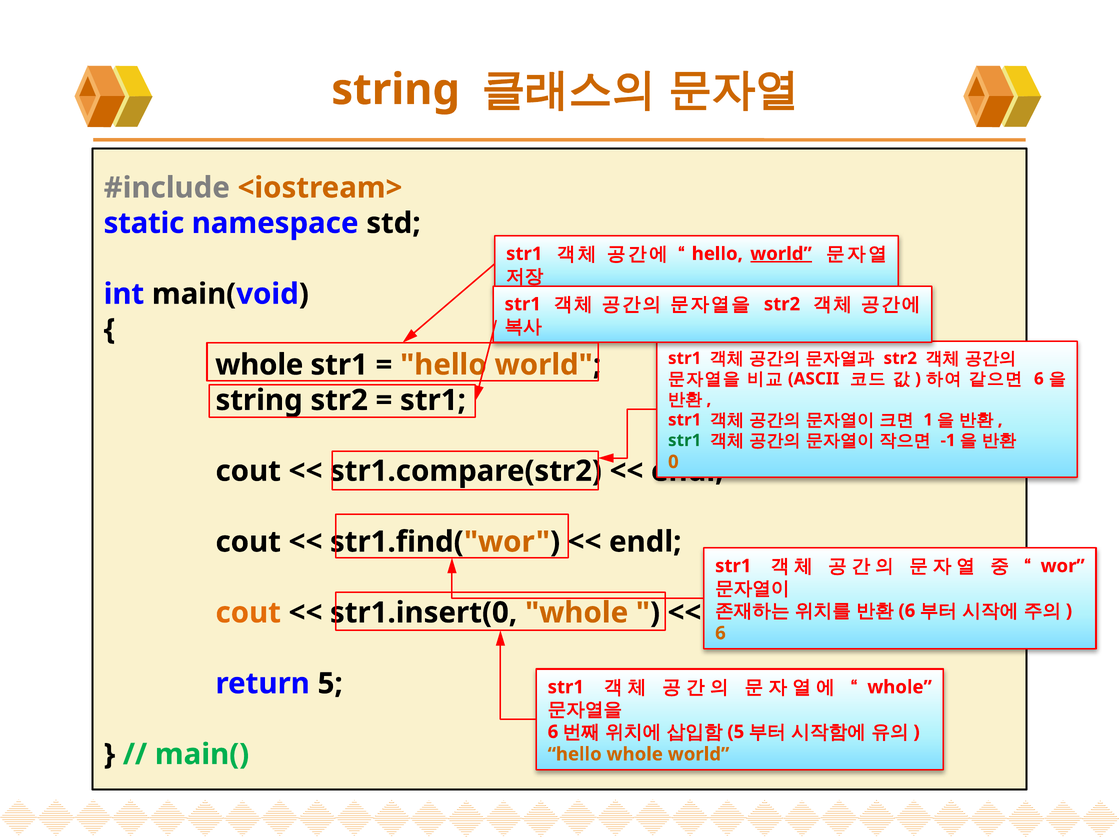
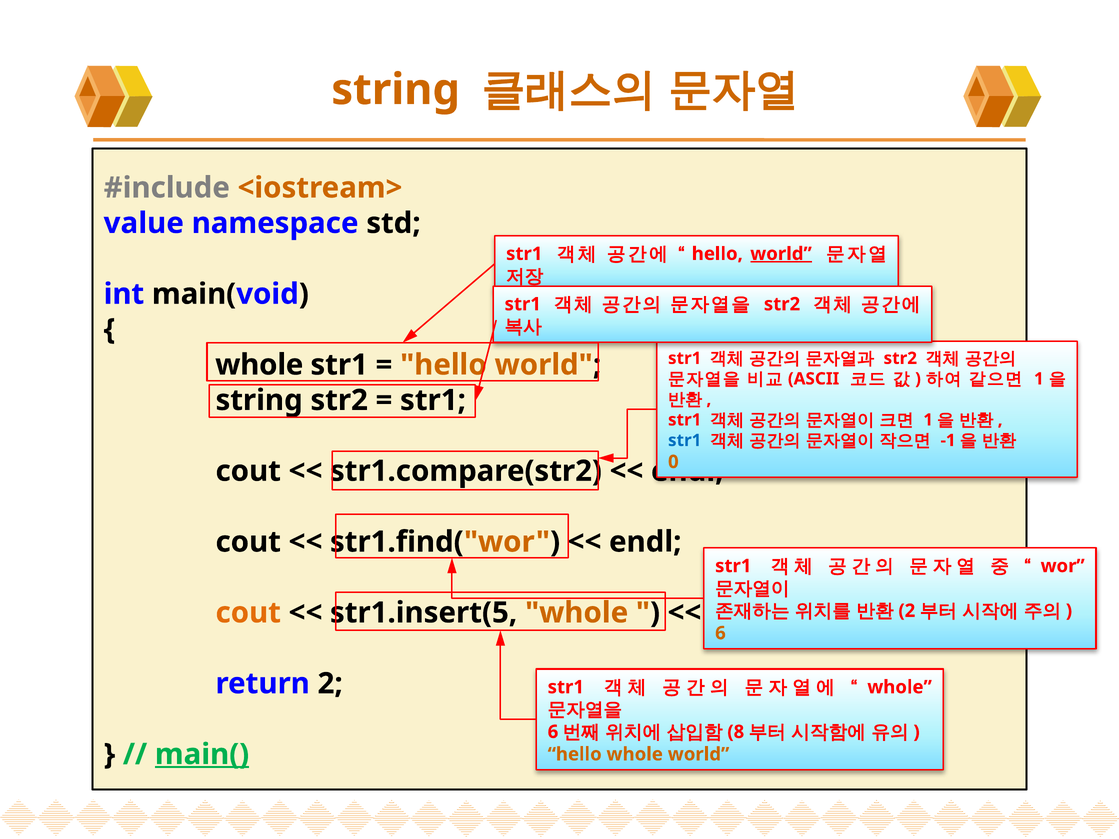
static: static -> value
6 at (1039, 379): 6 -> 1
str1 at (685, 441) colour: green -> blue
6 at (907, 611): 6 -> 2
str1.insert(0: str1.insert(0 -> str1.insert(5
return 5: 5 -> 2
5 at (736, 732): 5 -> 8
main( underline: none -> present
